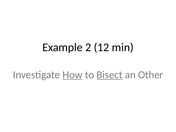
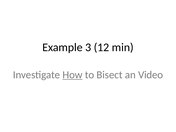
2: 2 -> 3
Bisect underline: present -> none
Other: Other -> Video
